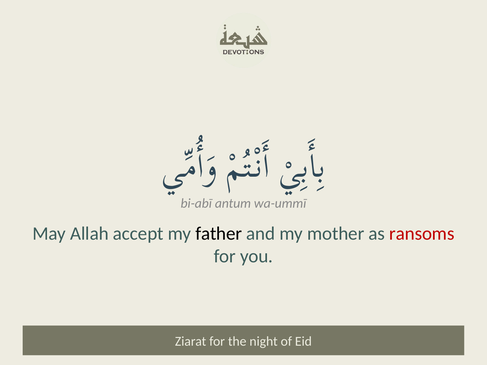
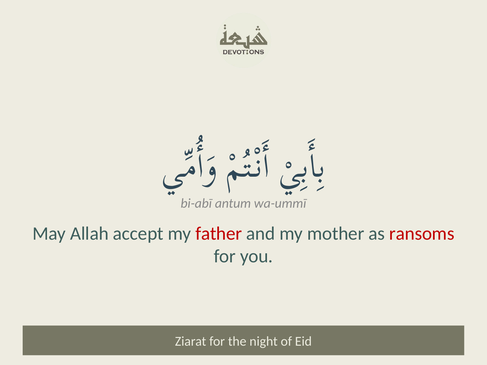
father colour: black -> red
